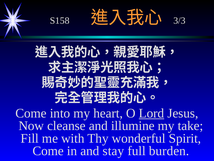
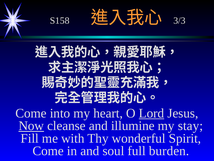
Now underline: none -> present
take: take -> stay
stay: stay -> soul
